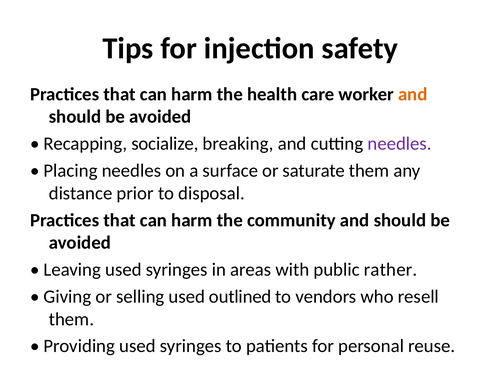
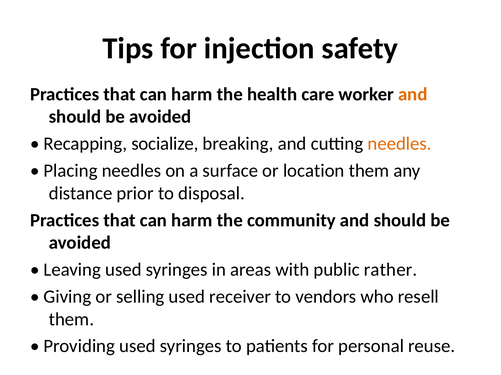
needles at (400, 144) colour: purple -> orange
saturate: saturate -> location
outlined: outlined -> receiver
